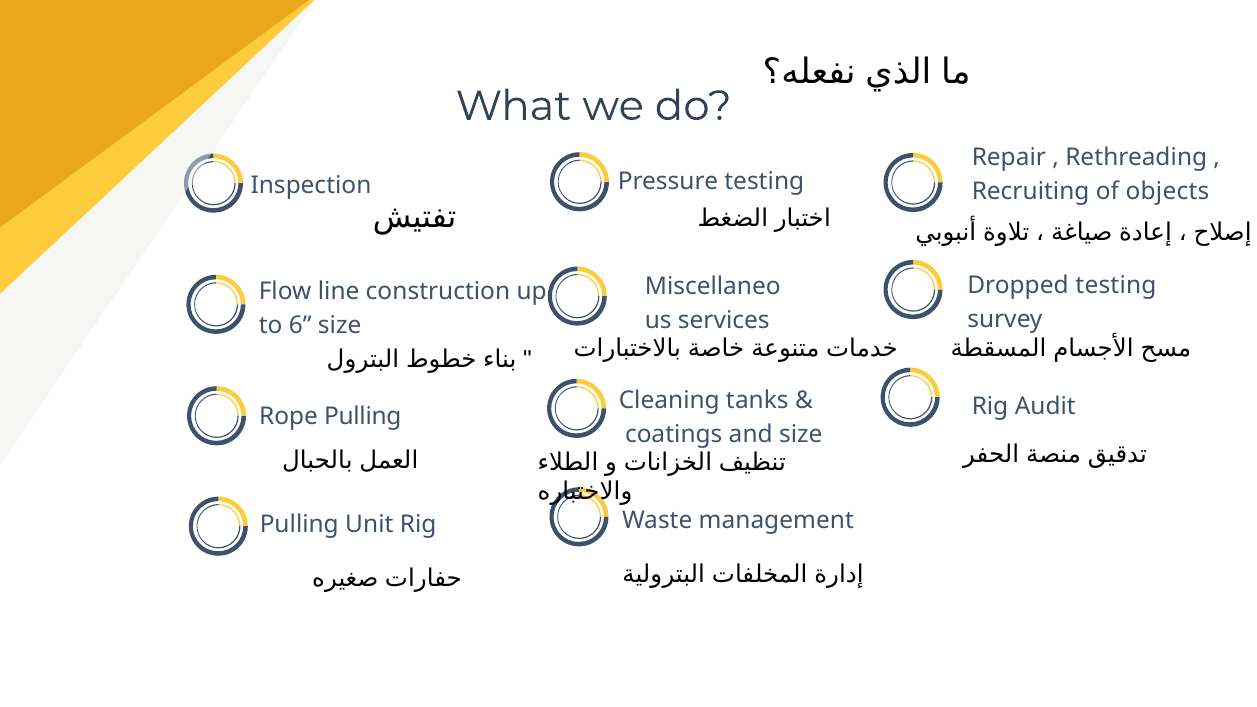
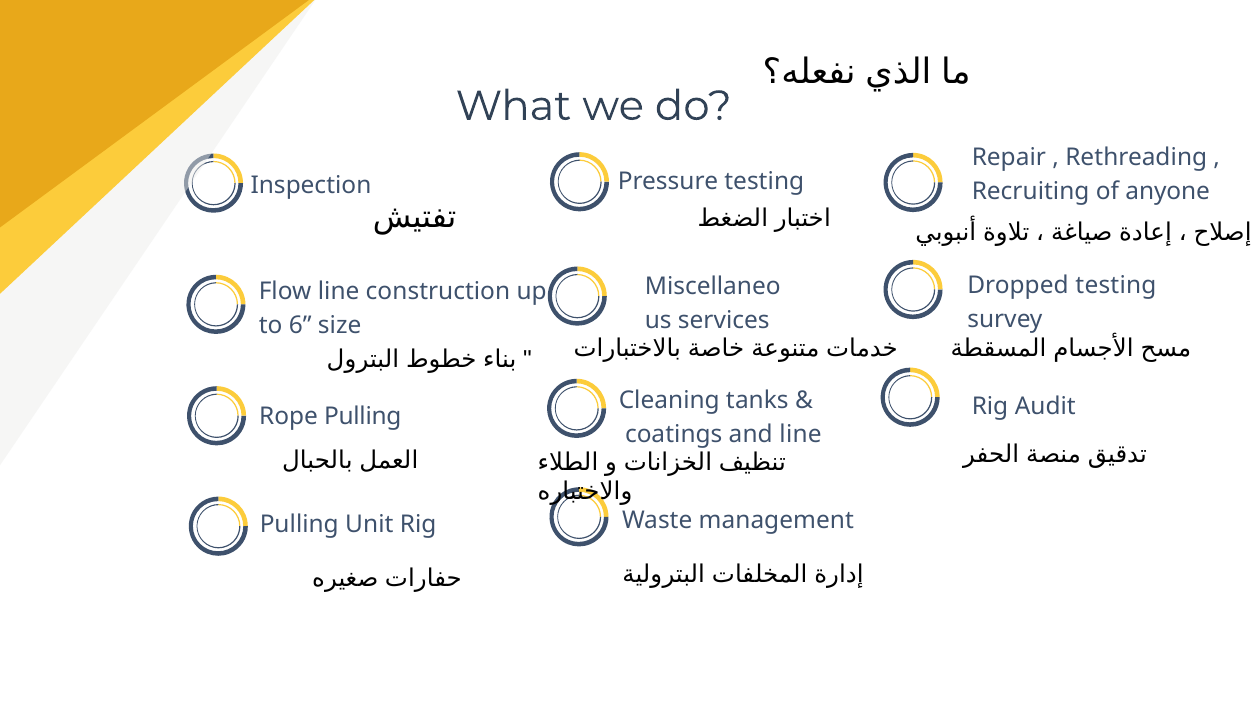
objects: objects -> anyone
and size: size -> line
